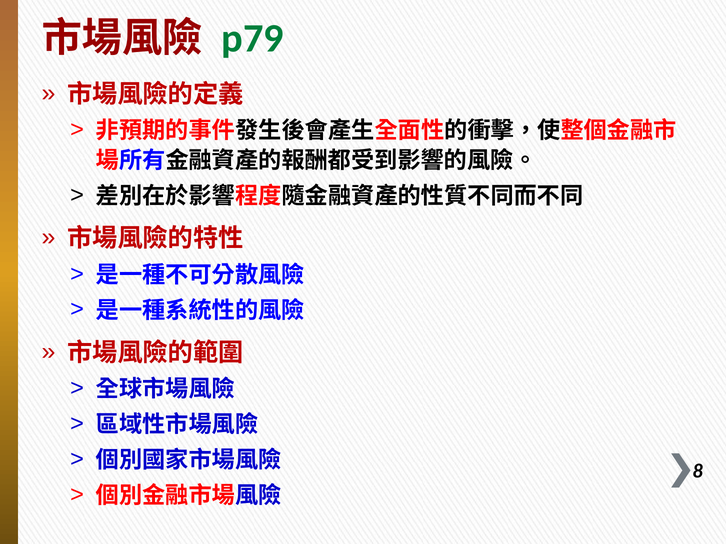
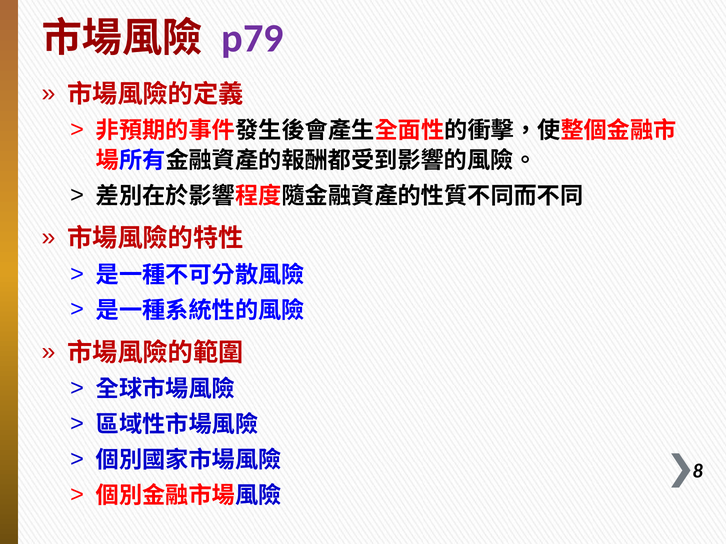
p79 colour: green -> purple
